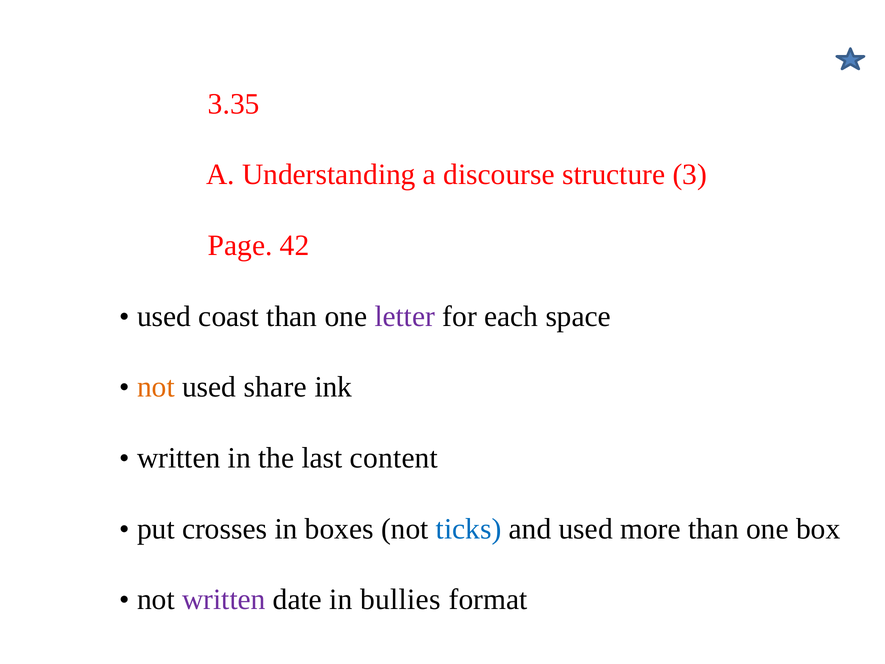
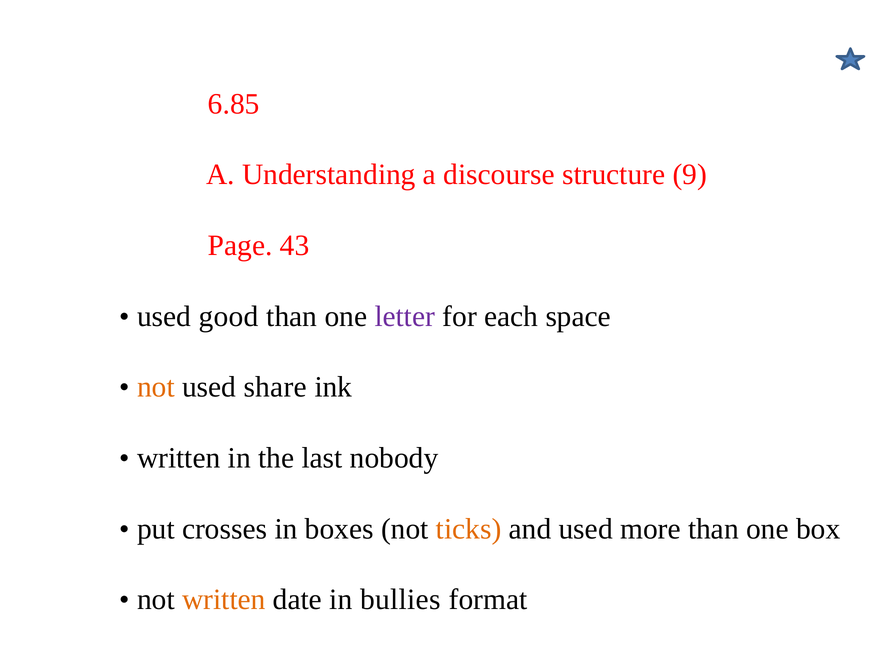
3.35: 3.35 -> 6.85
3: 3 -> 9
42: 42 -> 43
coast: coast -> good
content: content -> nobody
ticks colour: blue -> orange
written at (224, 599) colour: purple -> orange
